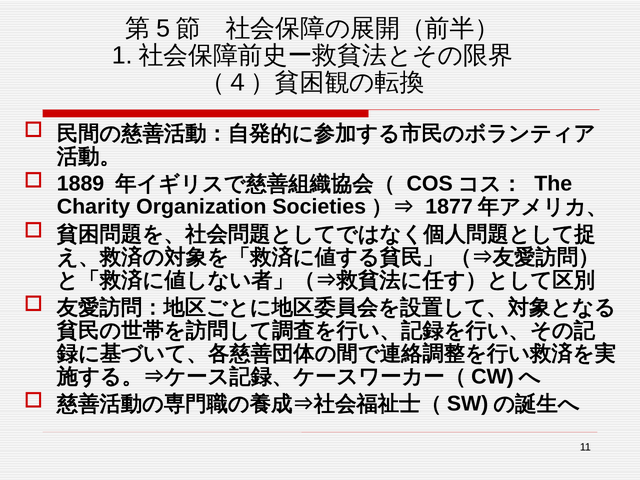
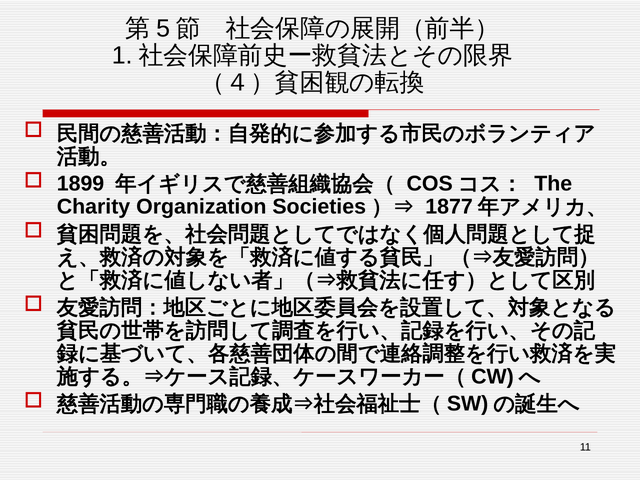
1889: 1889 -> 1899
